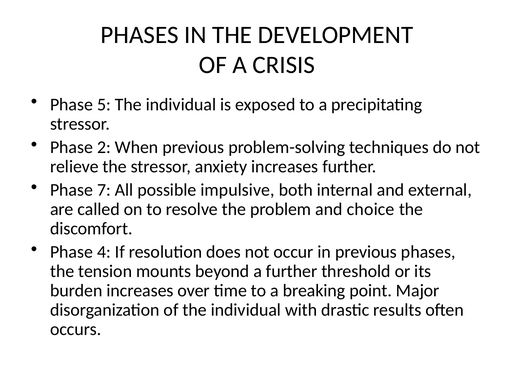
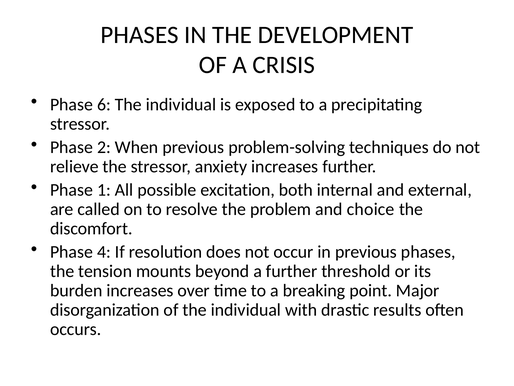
5: 5 -> 6
7: 7 -> 1
impulsive: impulsive -> excitation
